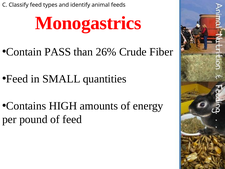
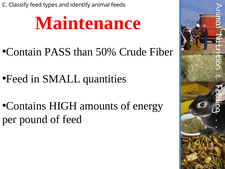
Monogastrics: Monogastrics -> Maintenance
26%: 26% -> 50%
